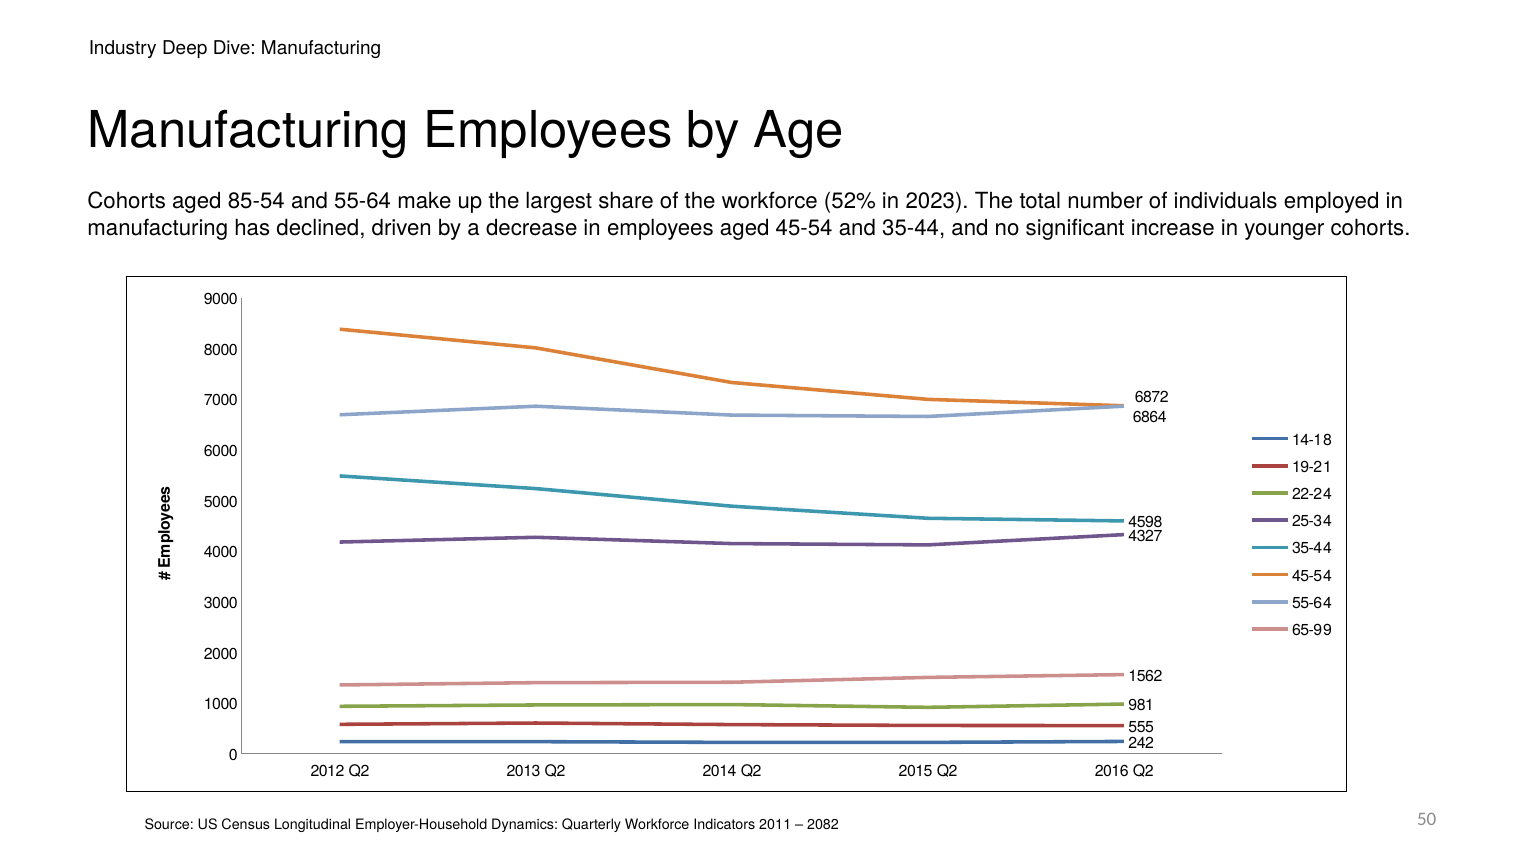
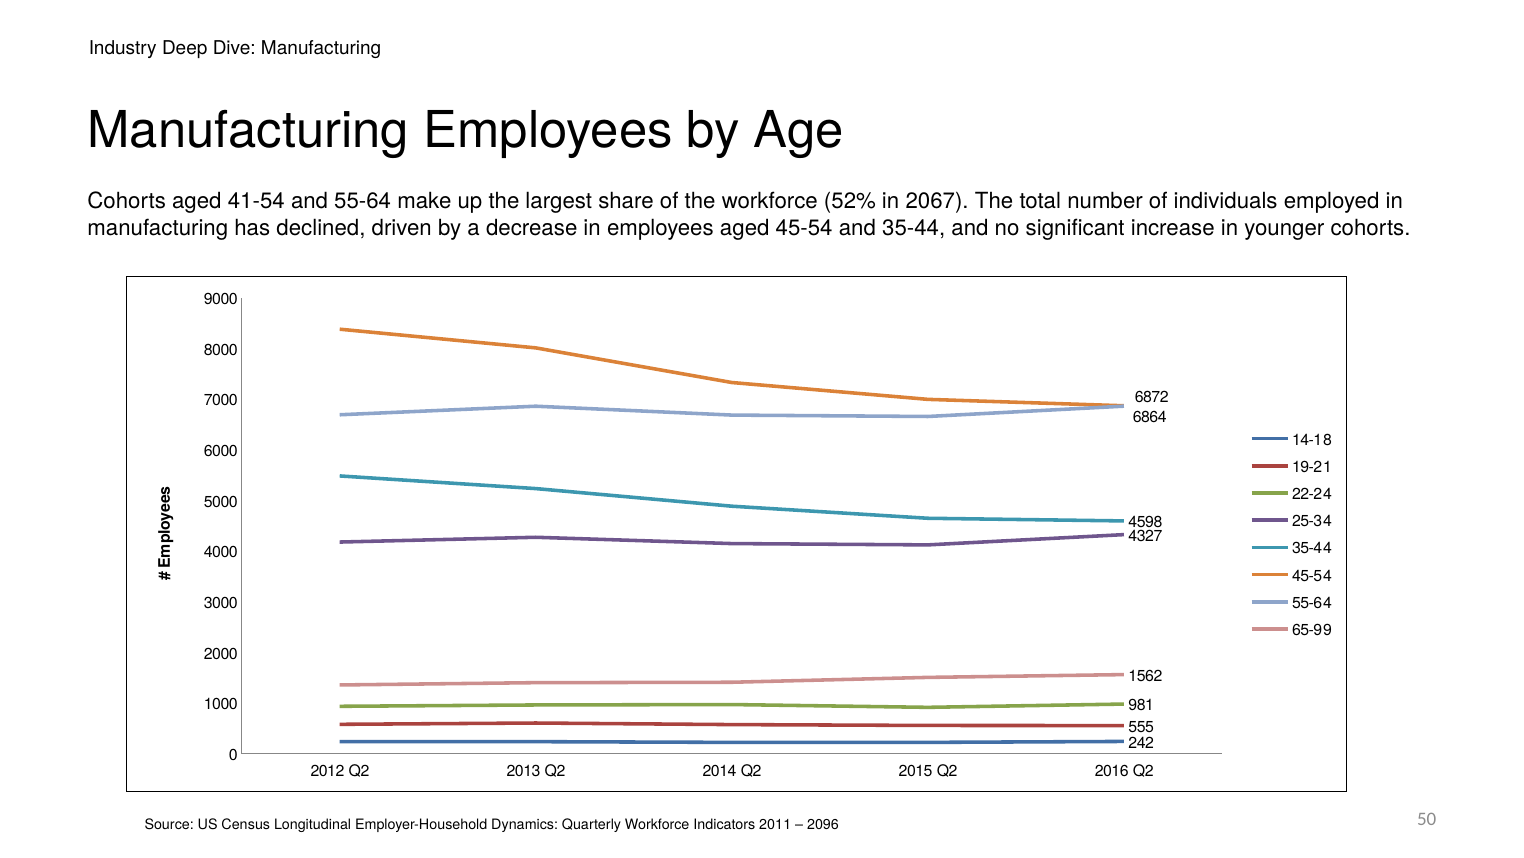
85-54: 85-54 -> 41-54
2023: 2023 -> 2067
2082: 2082 -> 2096
